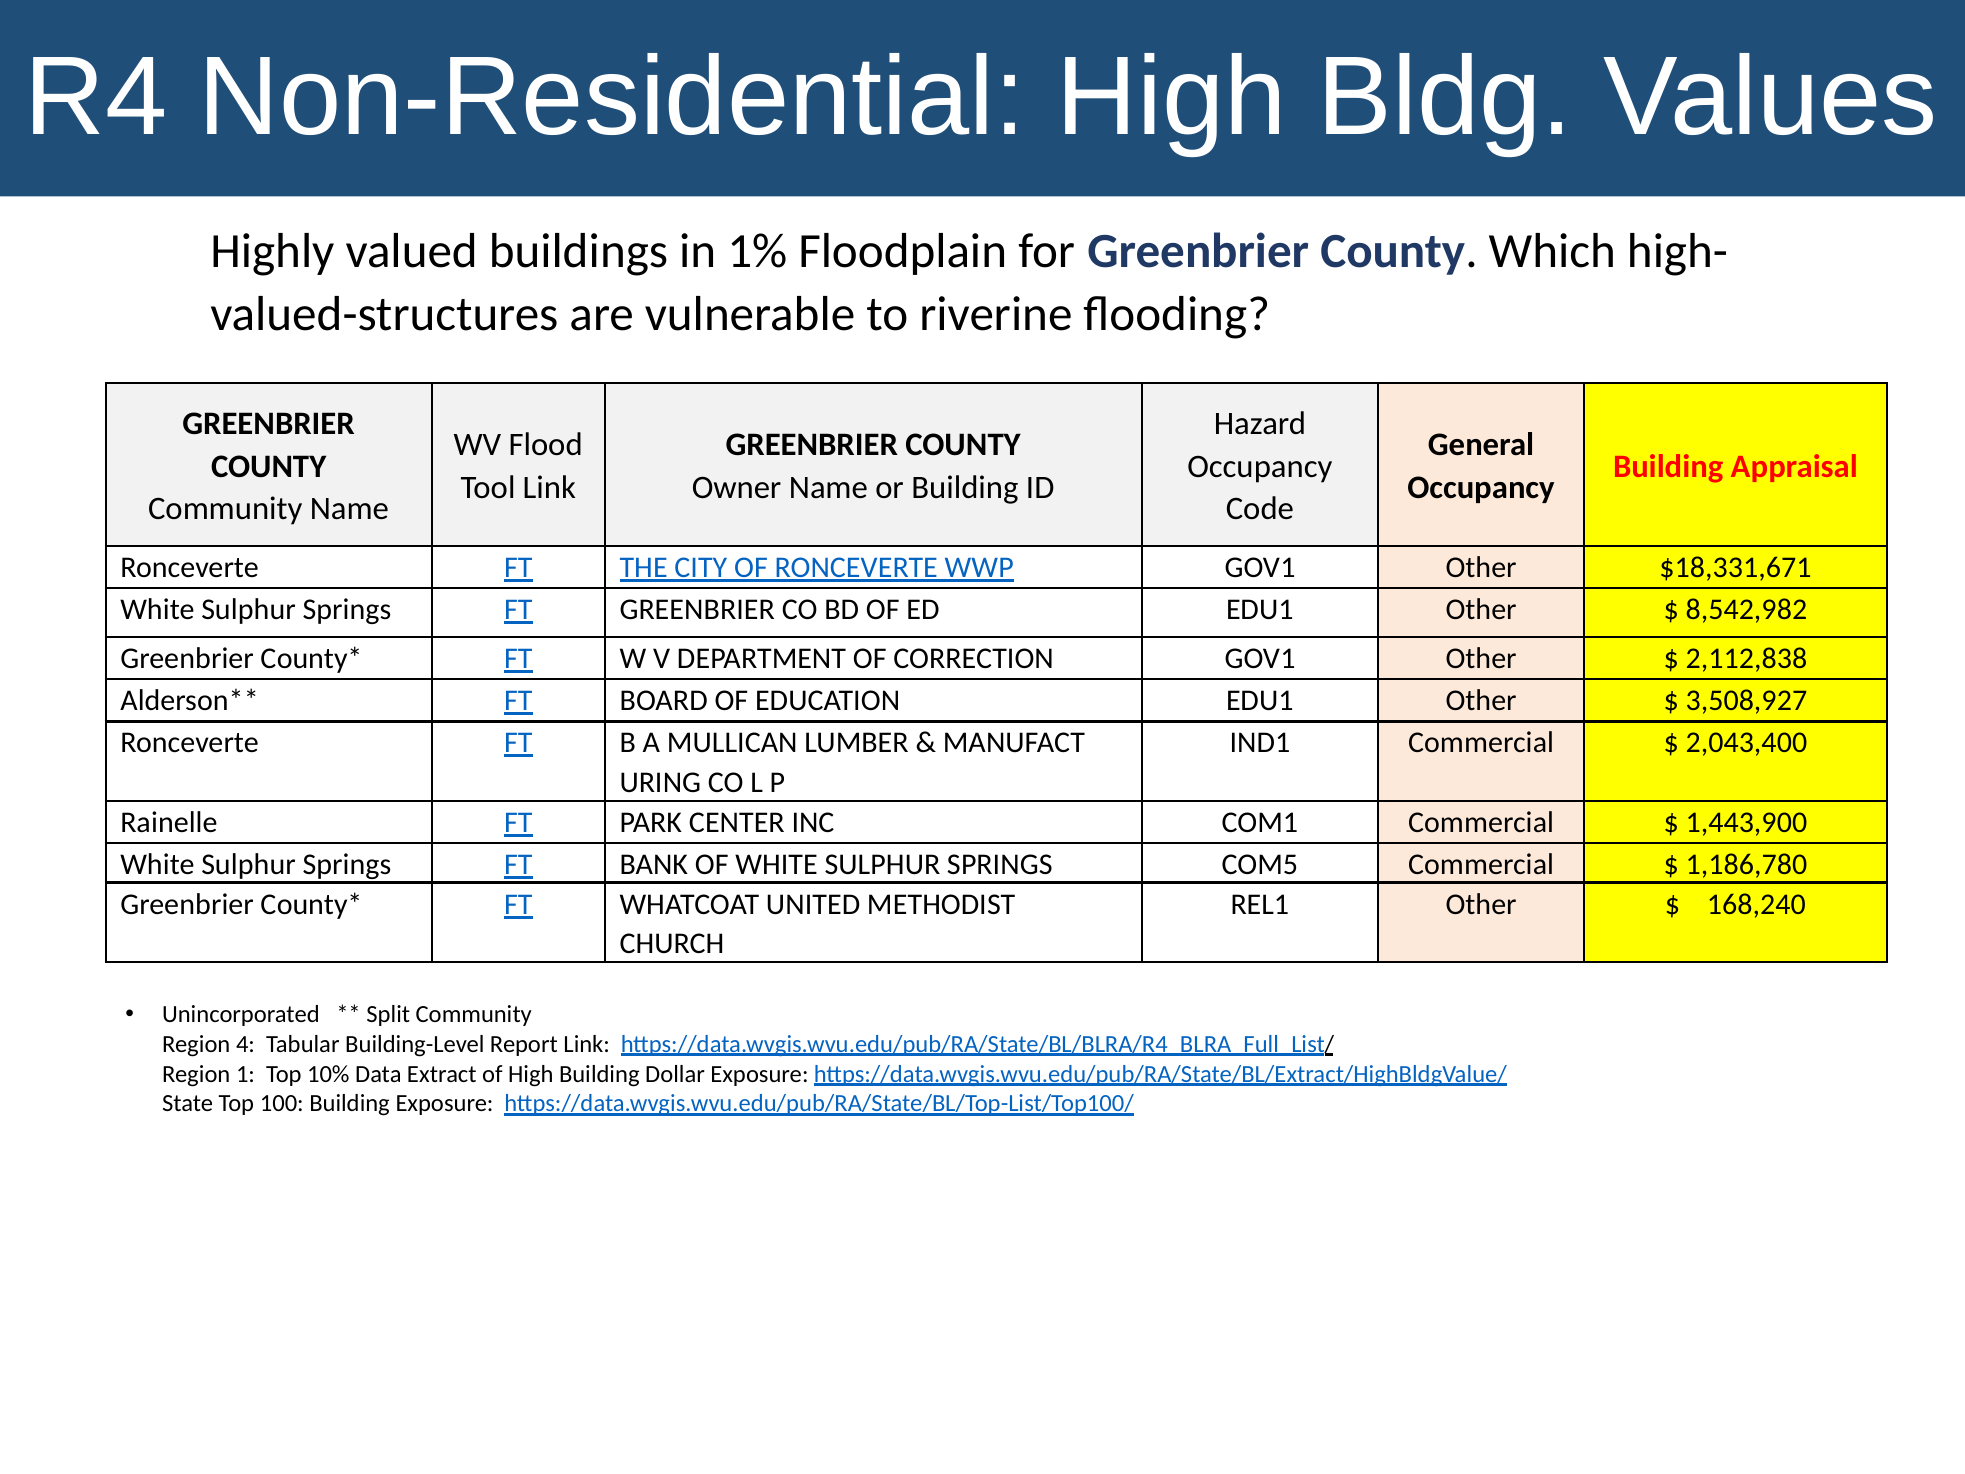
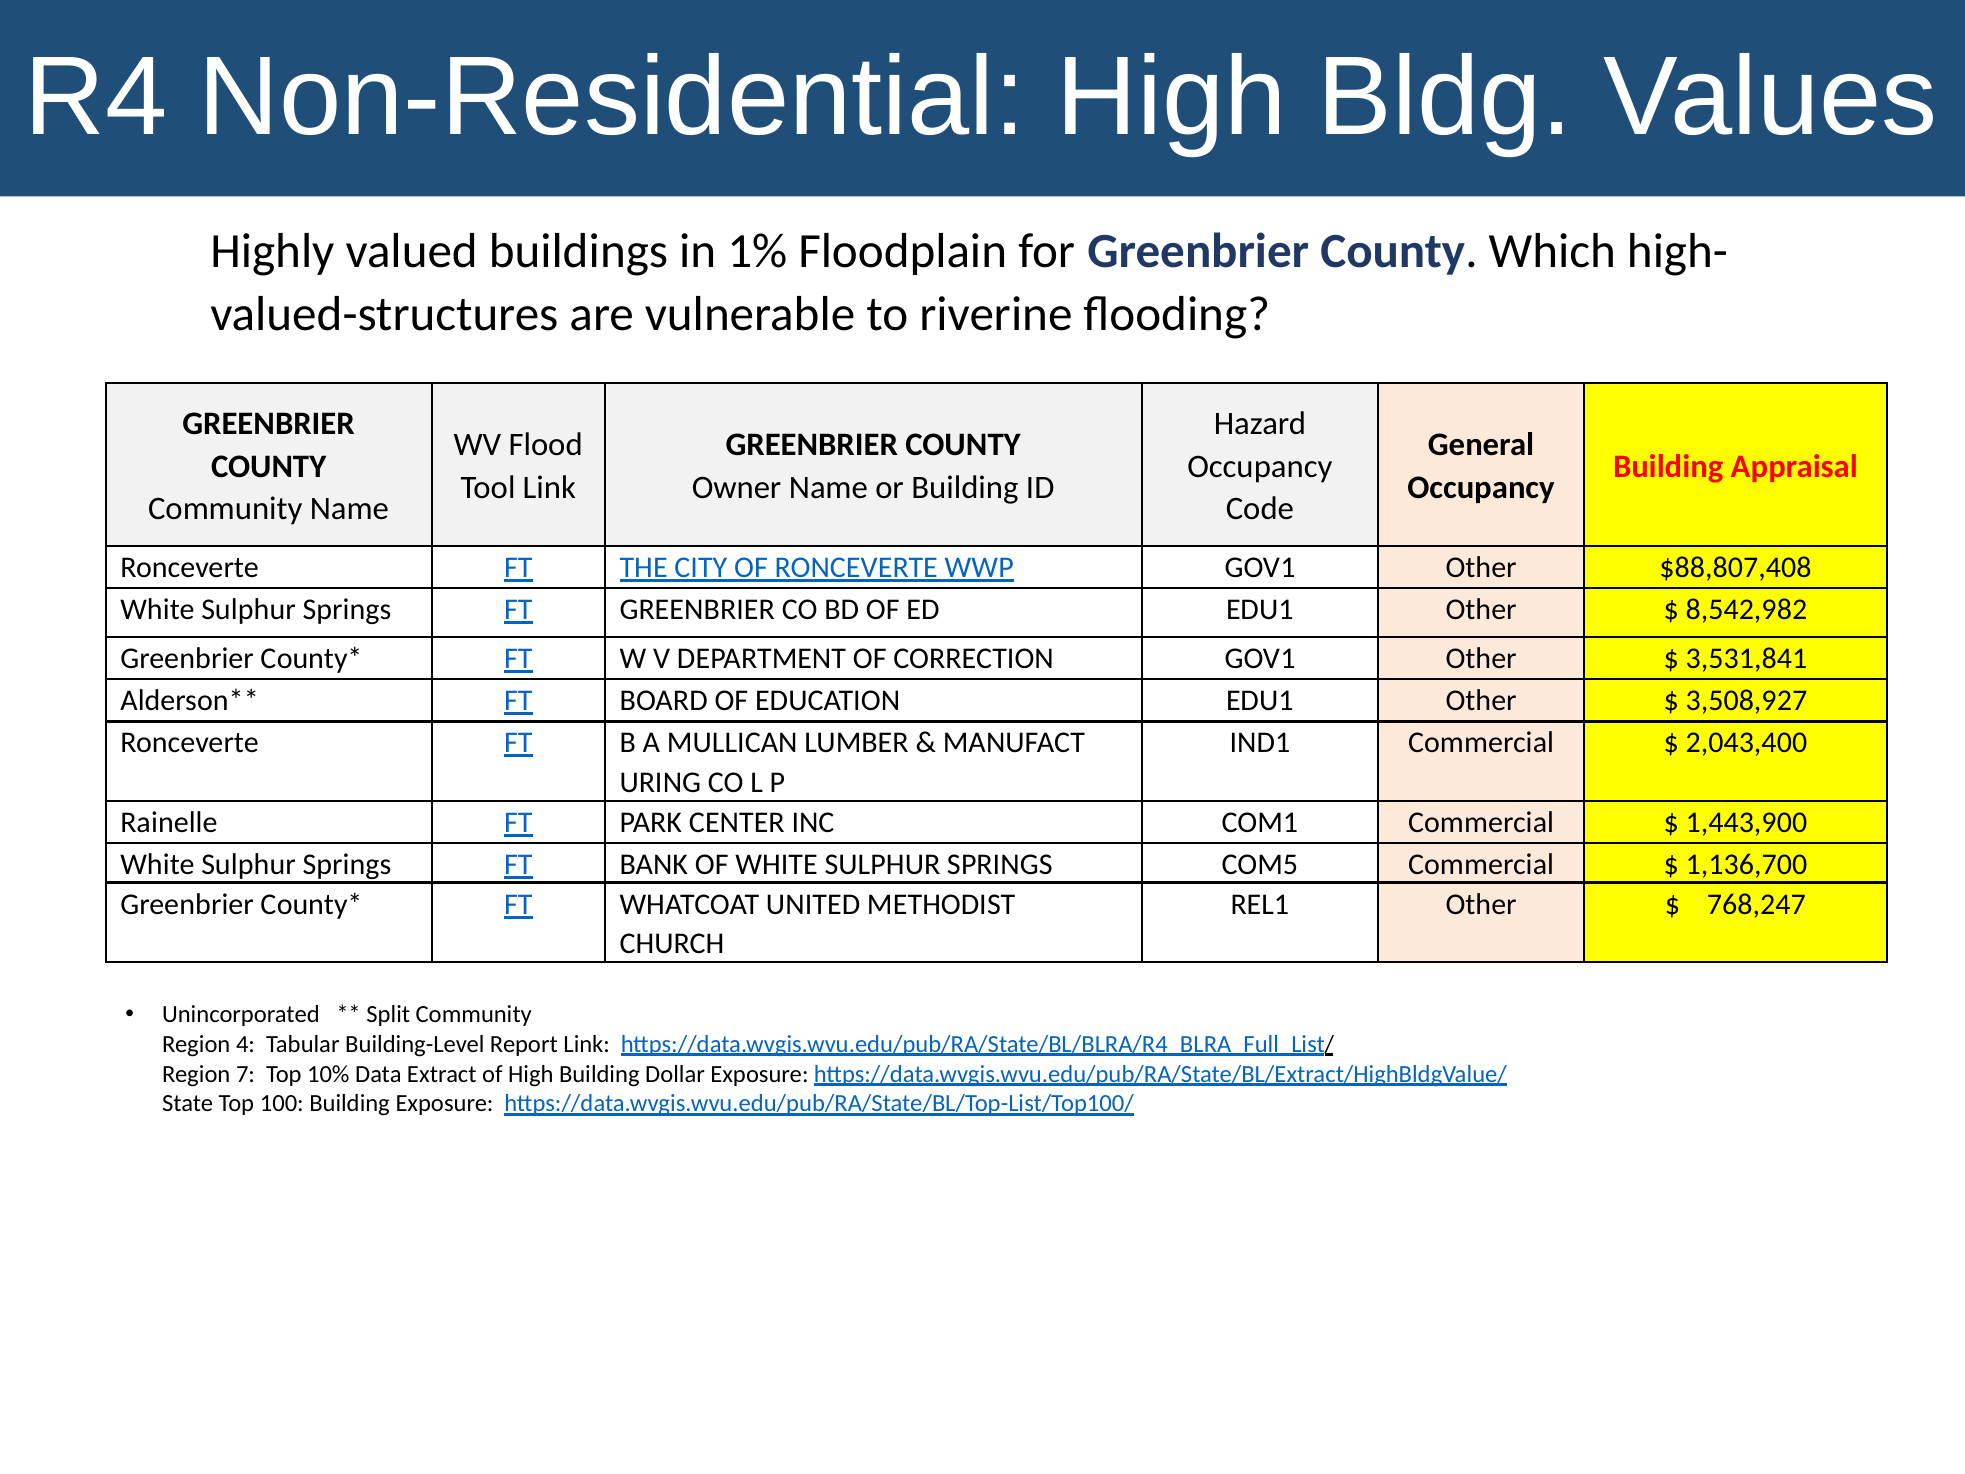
$18,331,671: $18,331,671 -> $88,807,408
2,112,838: 2,112,838 -> 3,531,841
1,186,780: 1,186,780 -> 1,136,700
168,240: 168,240 -> 768,247
1: 1 -> 7
